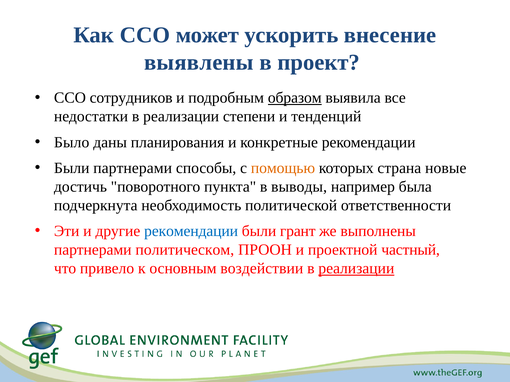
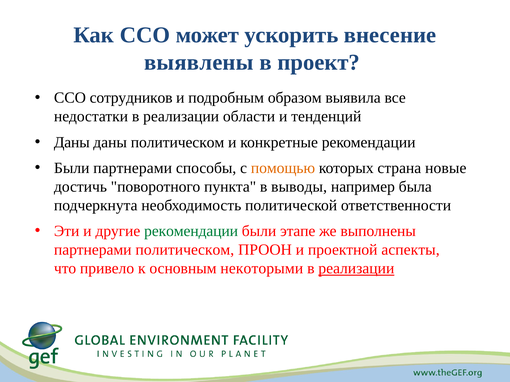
образом underline: present -> none
степени: степени -> области
Было at (72, 142): Было -> Даны
даны планирования: планирования -> политическом
рекомендации at (191, 231) colour: blue -> green
грант: грант -> этапе
частный: частный -> аспекты
воздействии: воздействии -> некоторыми
